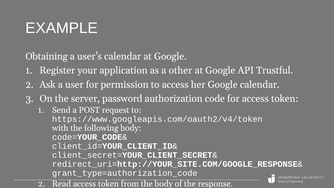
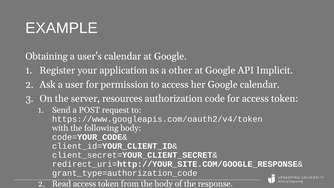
Trustful: Trustful -> Implicit
password: password -> resources
